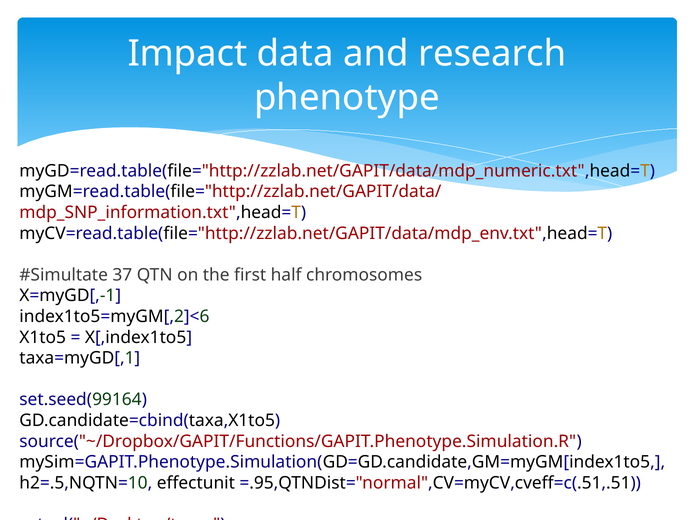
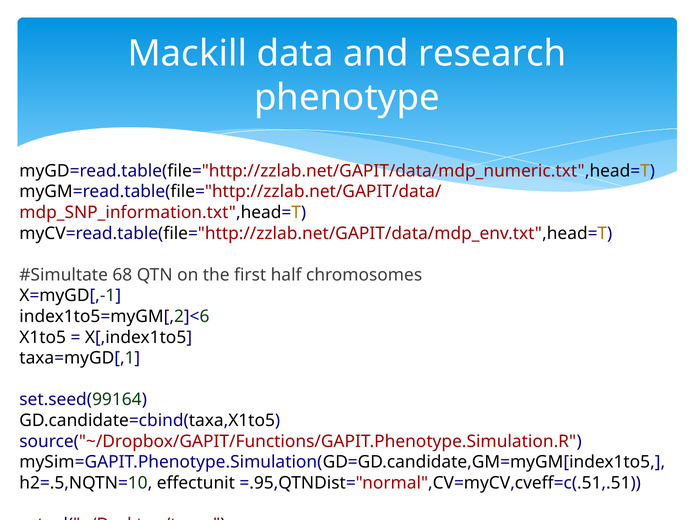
Impact: Impact -> Mackill
37: 37 -> 68
